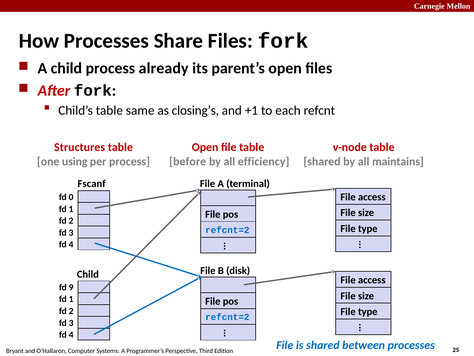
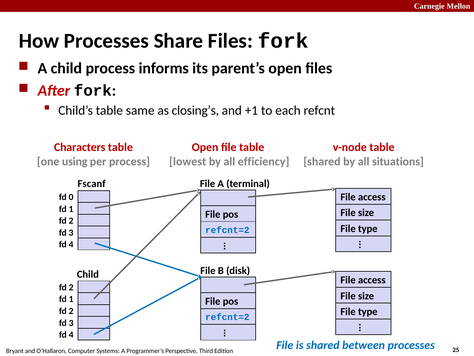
already: already -> informs
Structures: Structures -> Characters
before: before -> lowest
maintains: maintains -> situations
9 at (71, 287): 9 -> 2
